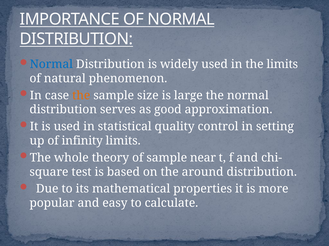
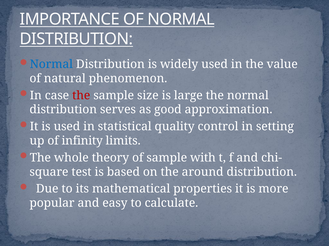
the limits: limits -> value
the at (81, 96) colour: orange -> red
near: near -> with
